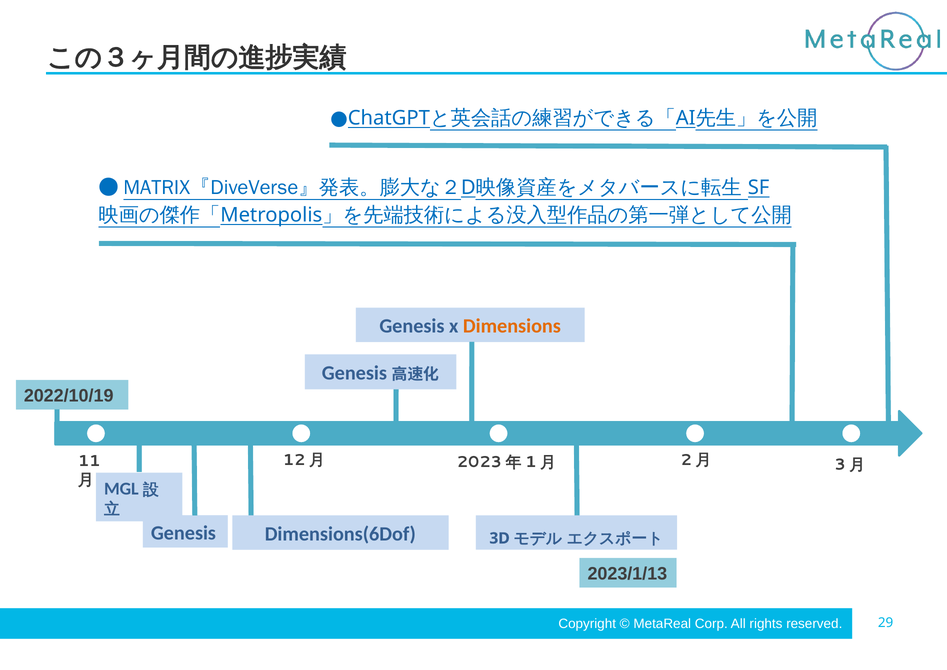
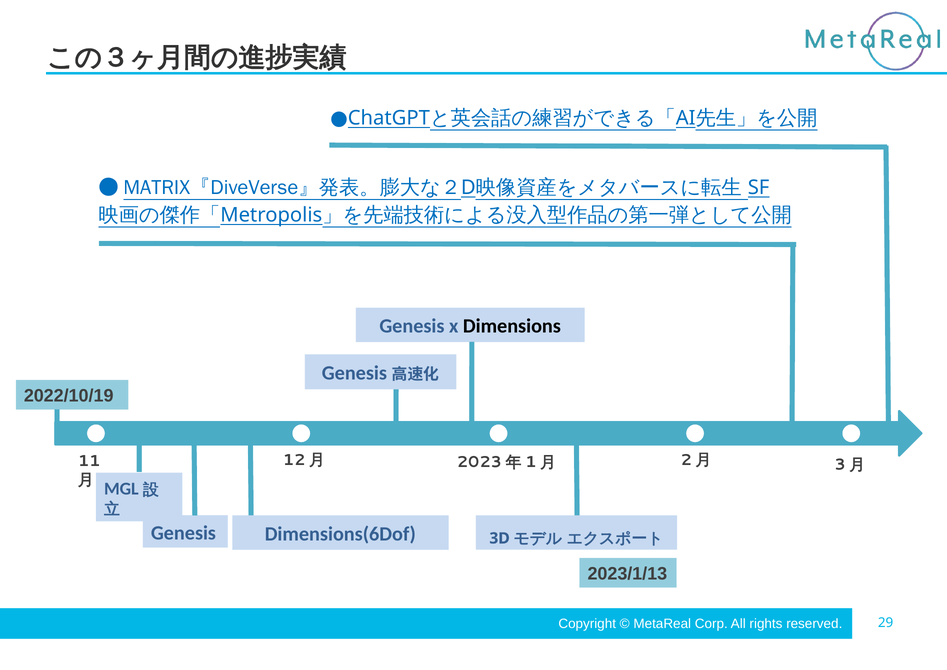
Dimensions colour: orange -> black
